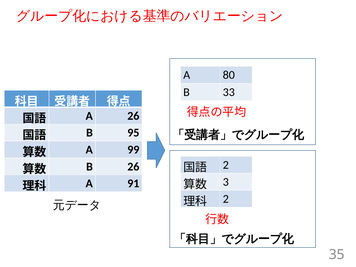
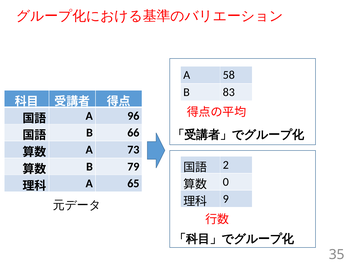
80: 80 -> 58
33: 33 -> 83
A 26: 26 -> 96
95: 95 -> 66
99: 99 -> 73
B 26: 26 -> 79
3: 3 -> 0
91: 91 -> 65
2 at (226, 199): 2 -> 9
